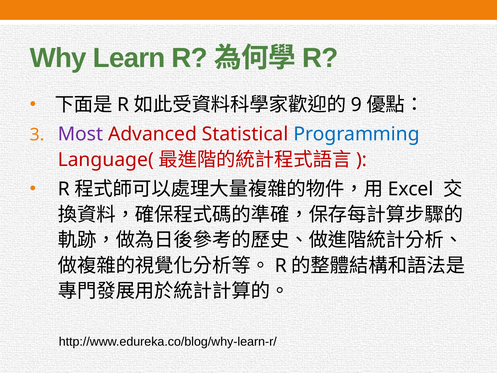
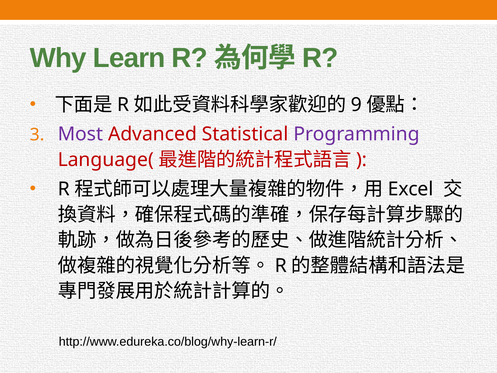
Programming colour: blue -> purple
